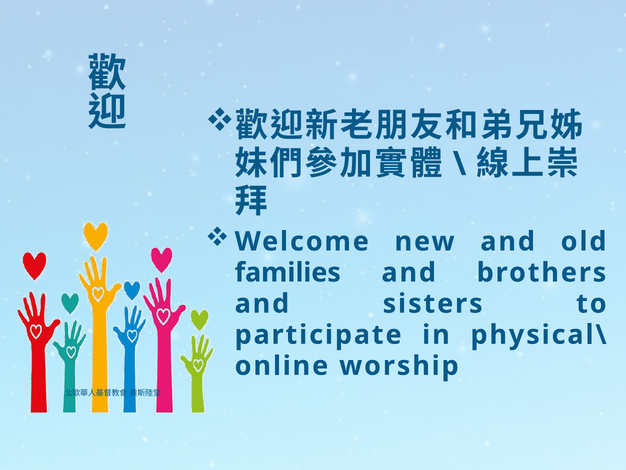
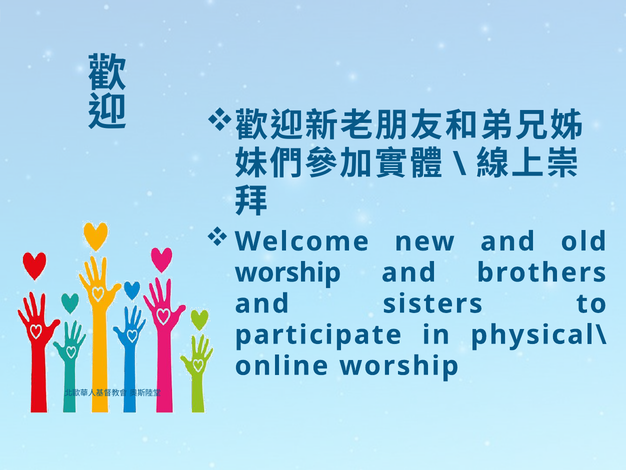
families at (288, 272): families -> worship
